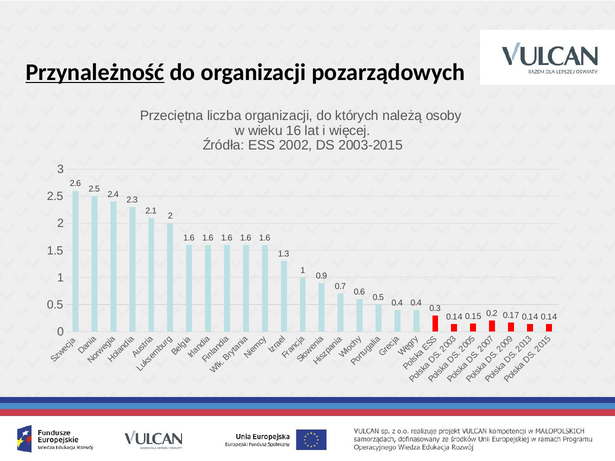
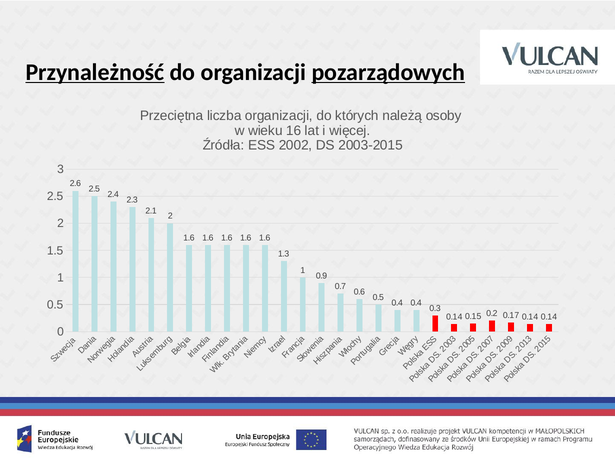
pozarządowych underline: none -> present
